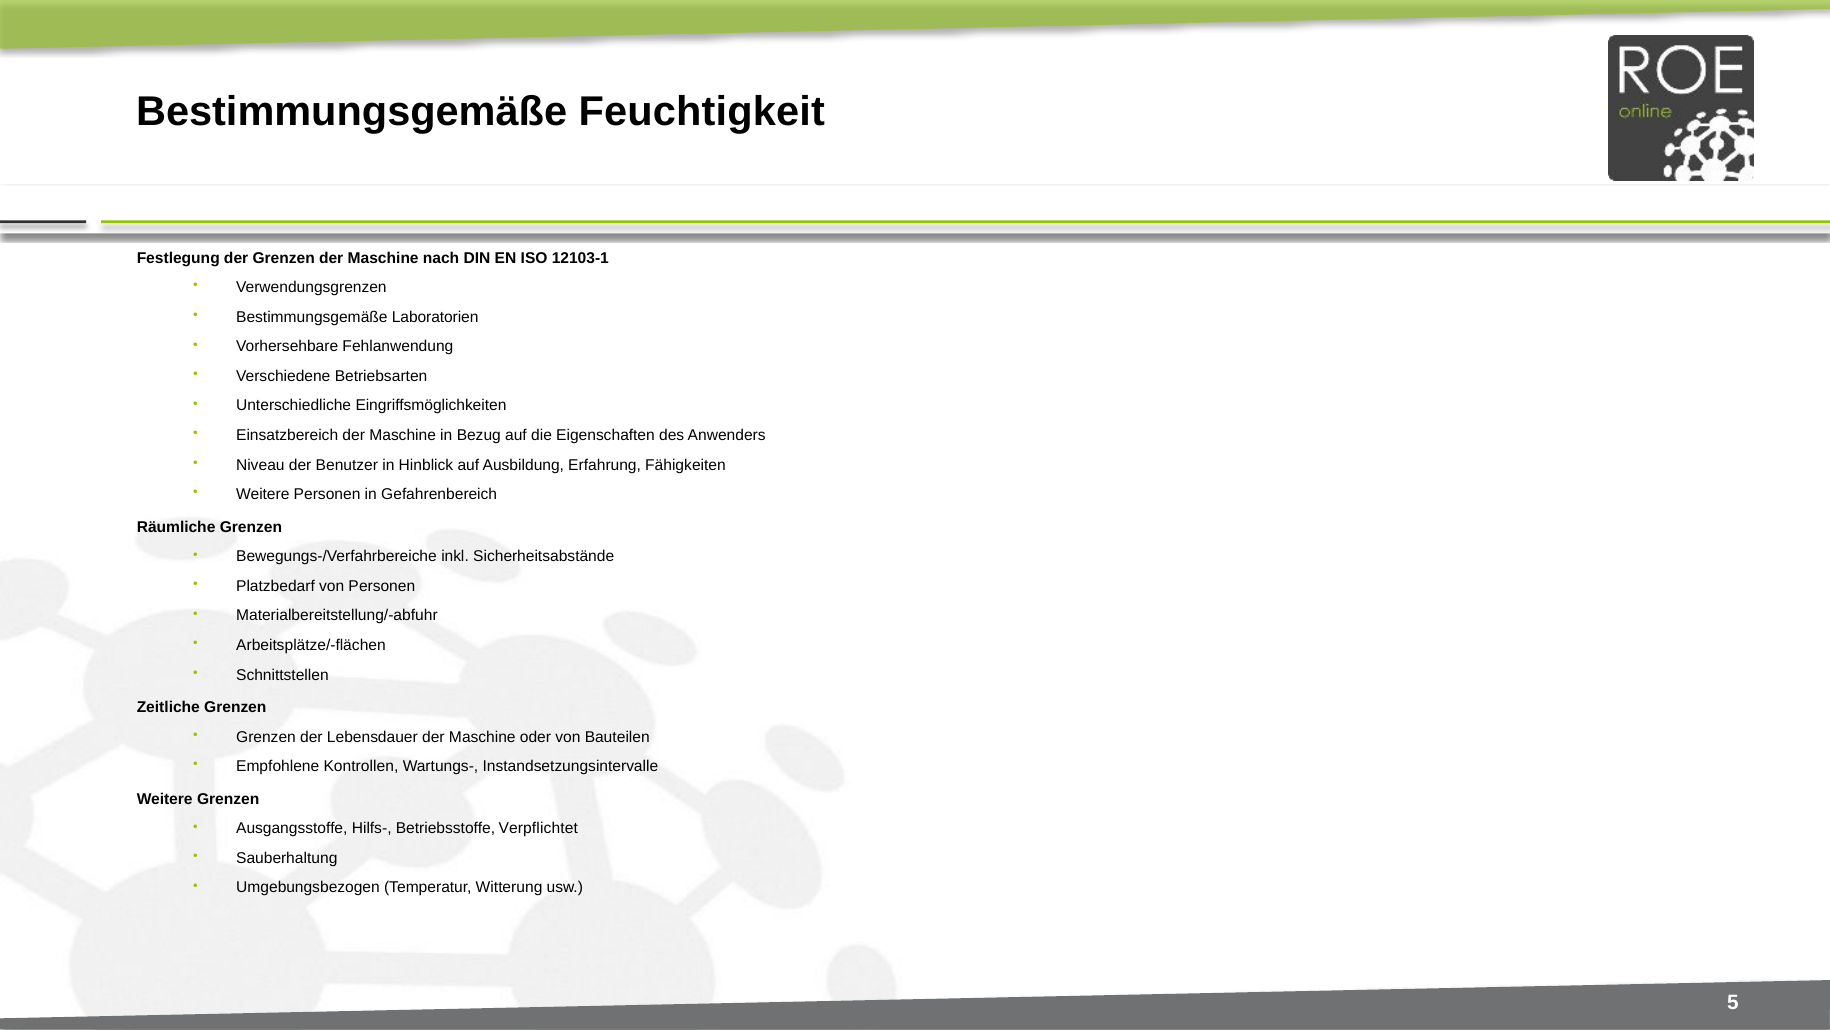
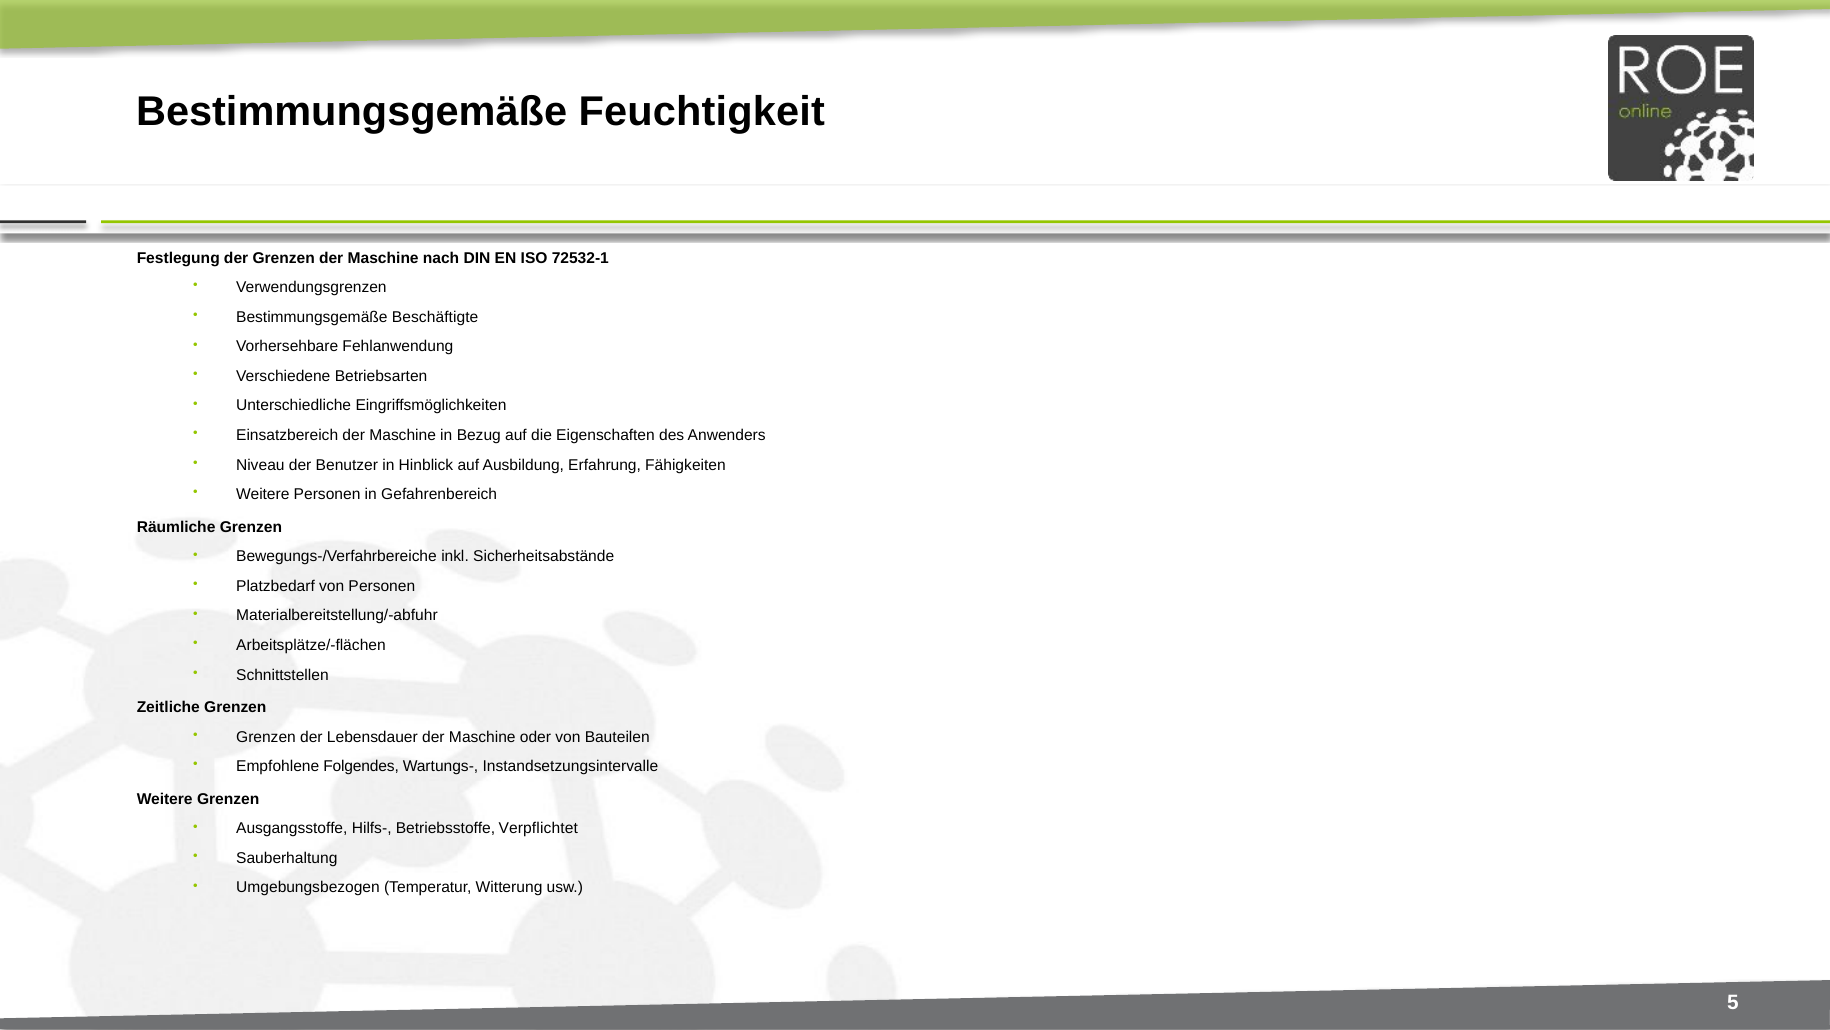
12103-1: 12103-1 -> 72532-1
Laboratorien: Laboratorien -> Beschäftigte
Kontrollen: Kontrollen -> Folgendes
